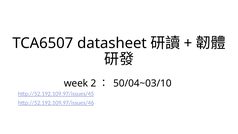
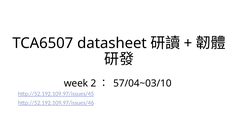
50/04~03/10: 50/04~03/10 -> 57/04~03/10
